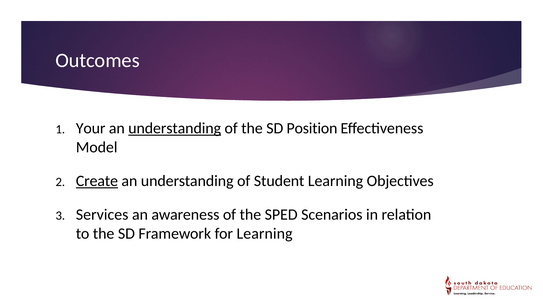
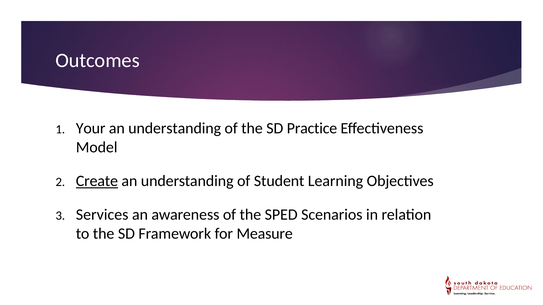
understanding at (175, 129) underline: present -> none
Position: Position -> Practice
for Learning: Learning -> Measure
